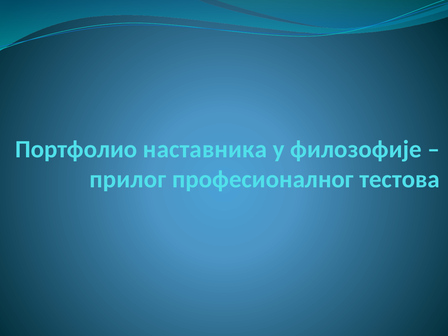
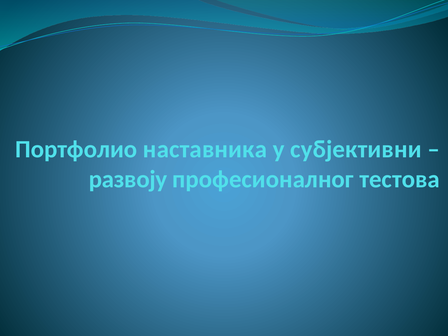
филозофије: филозофије -> субјективни
прилог: прилог -> развоју
